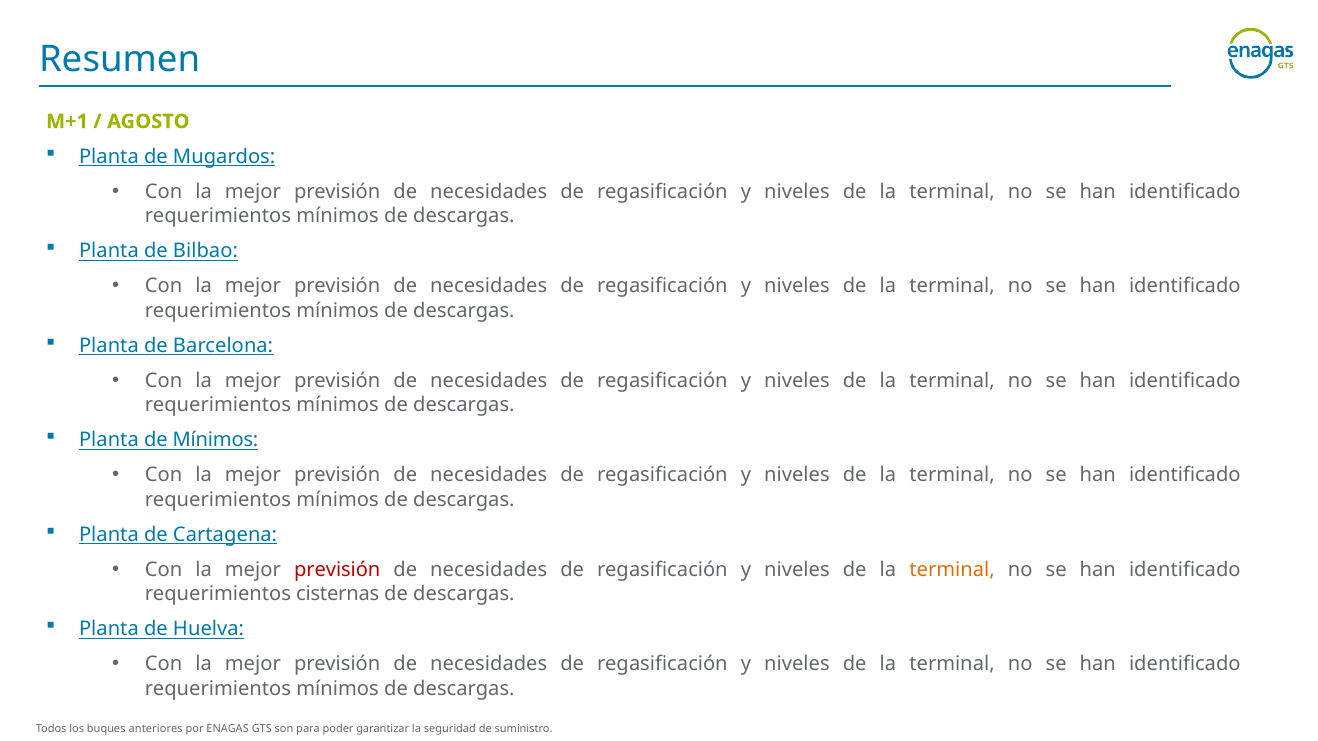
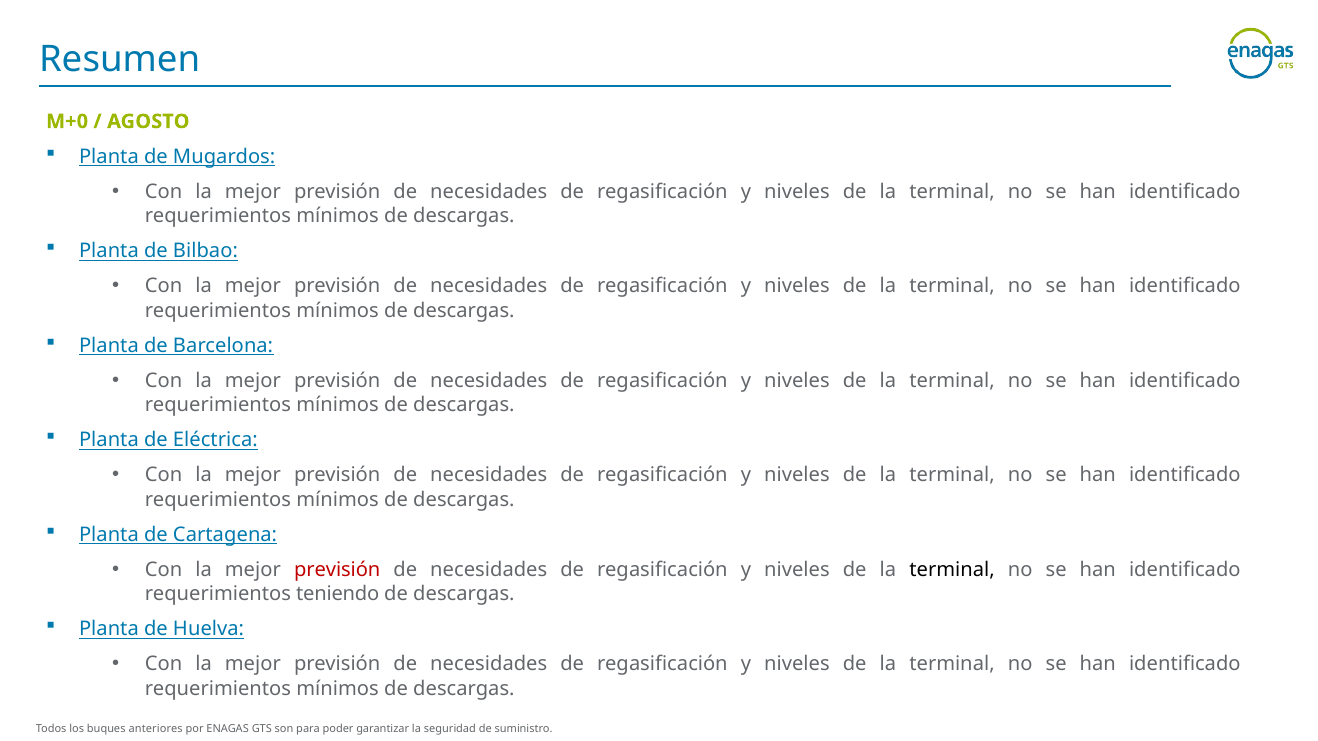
M+1: M+1 -> M+0
de Mínimos: Mínimos -> Eléctrica
terminal at (952, 570) colour: orange -> black
cisternas: cisternas -> teniendo
